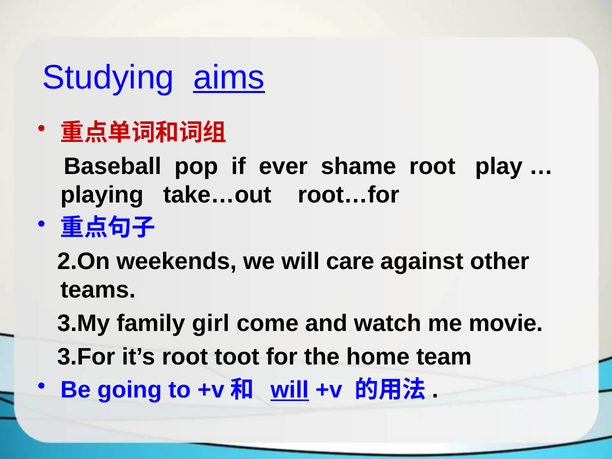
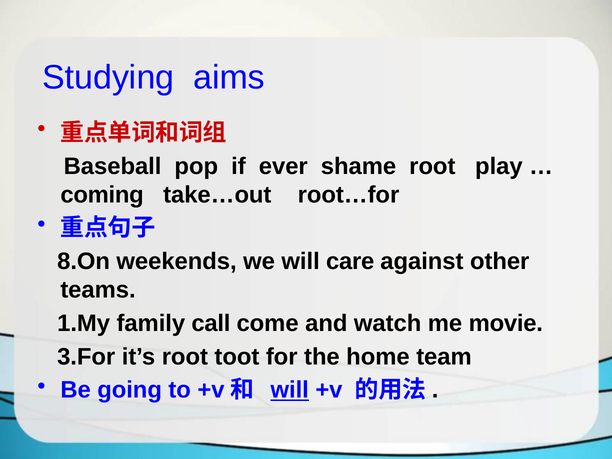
aims underline: present -> none
playing: playing -> coming
2.On: 2.On -> 8.On
3.My: 3.My -> 1.My
girl: girl -> call
